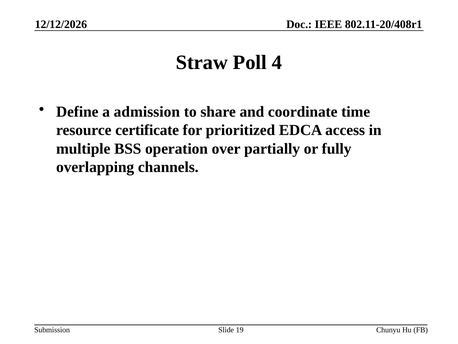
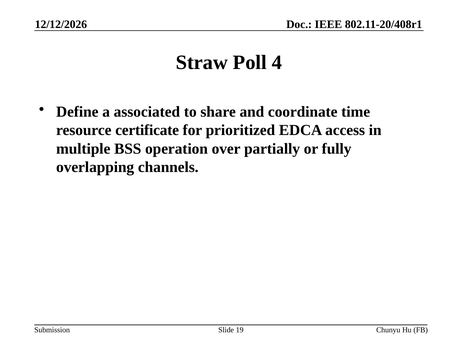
admission: admission -> associated
